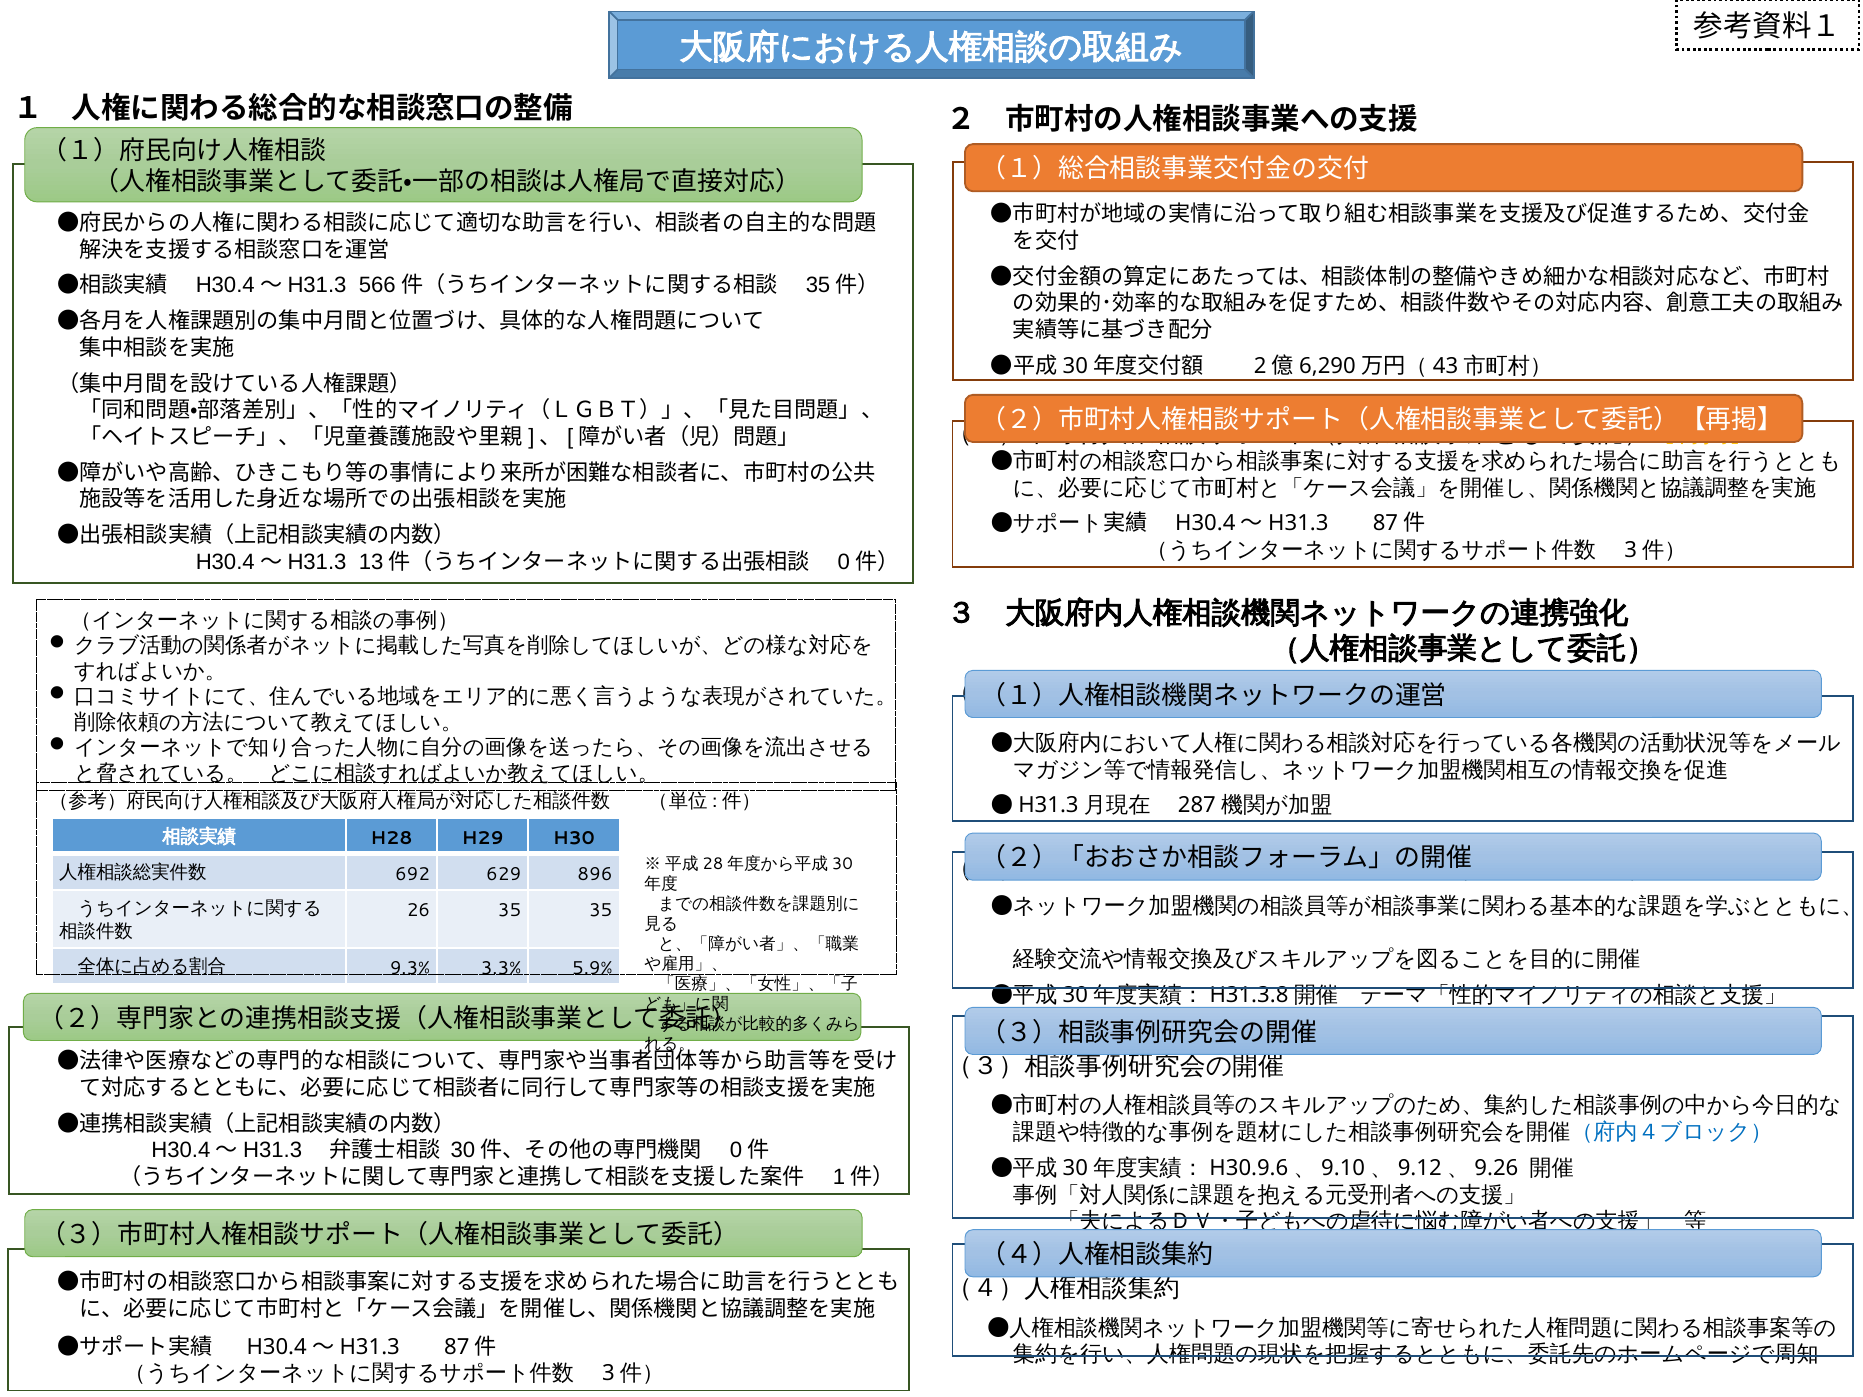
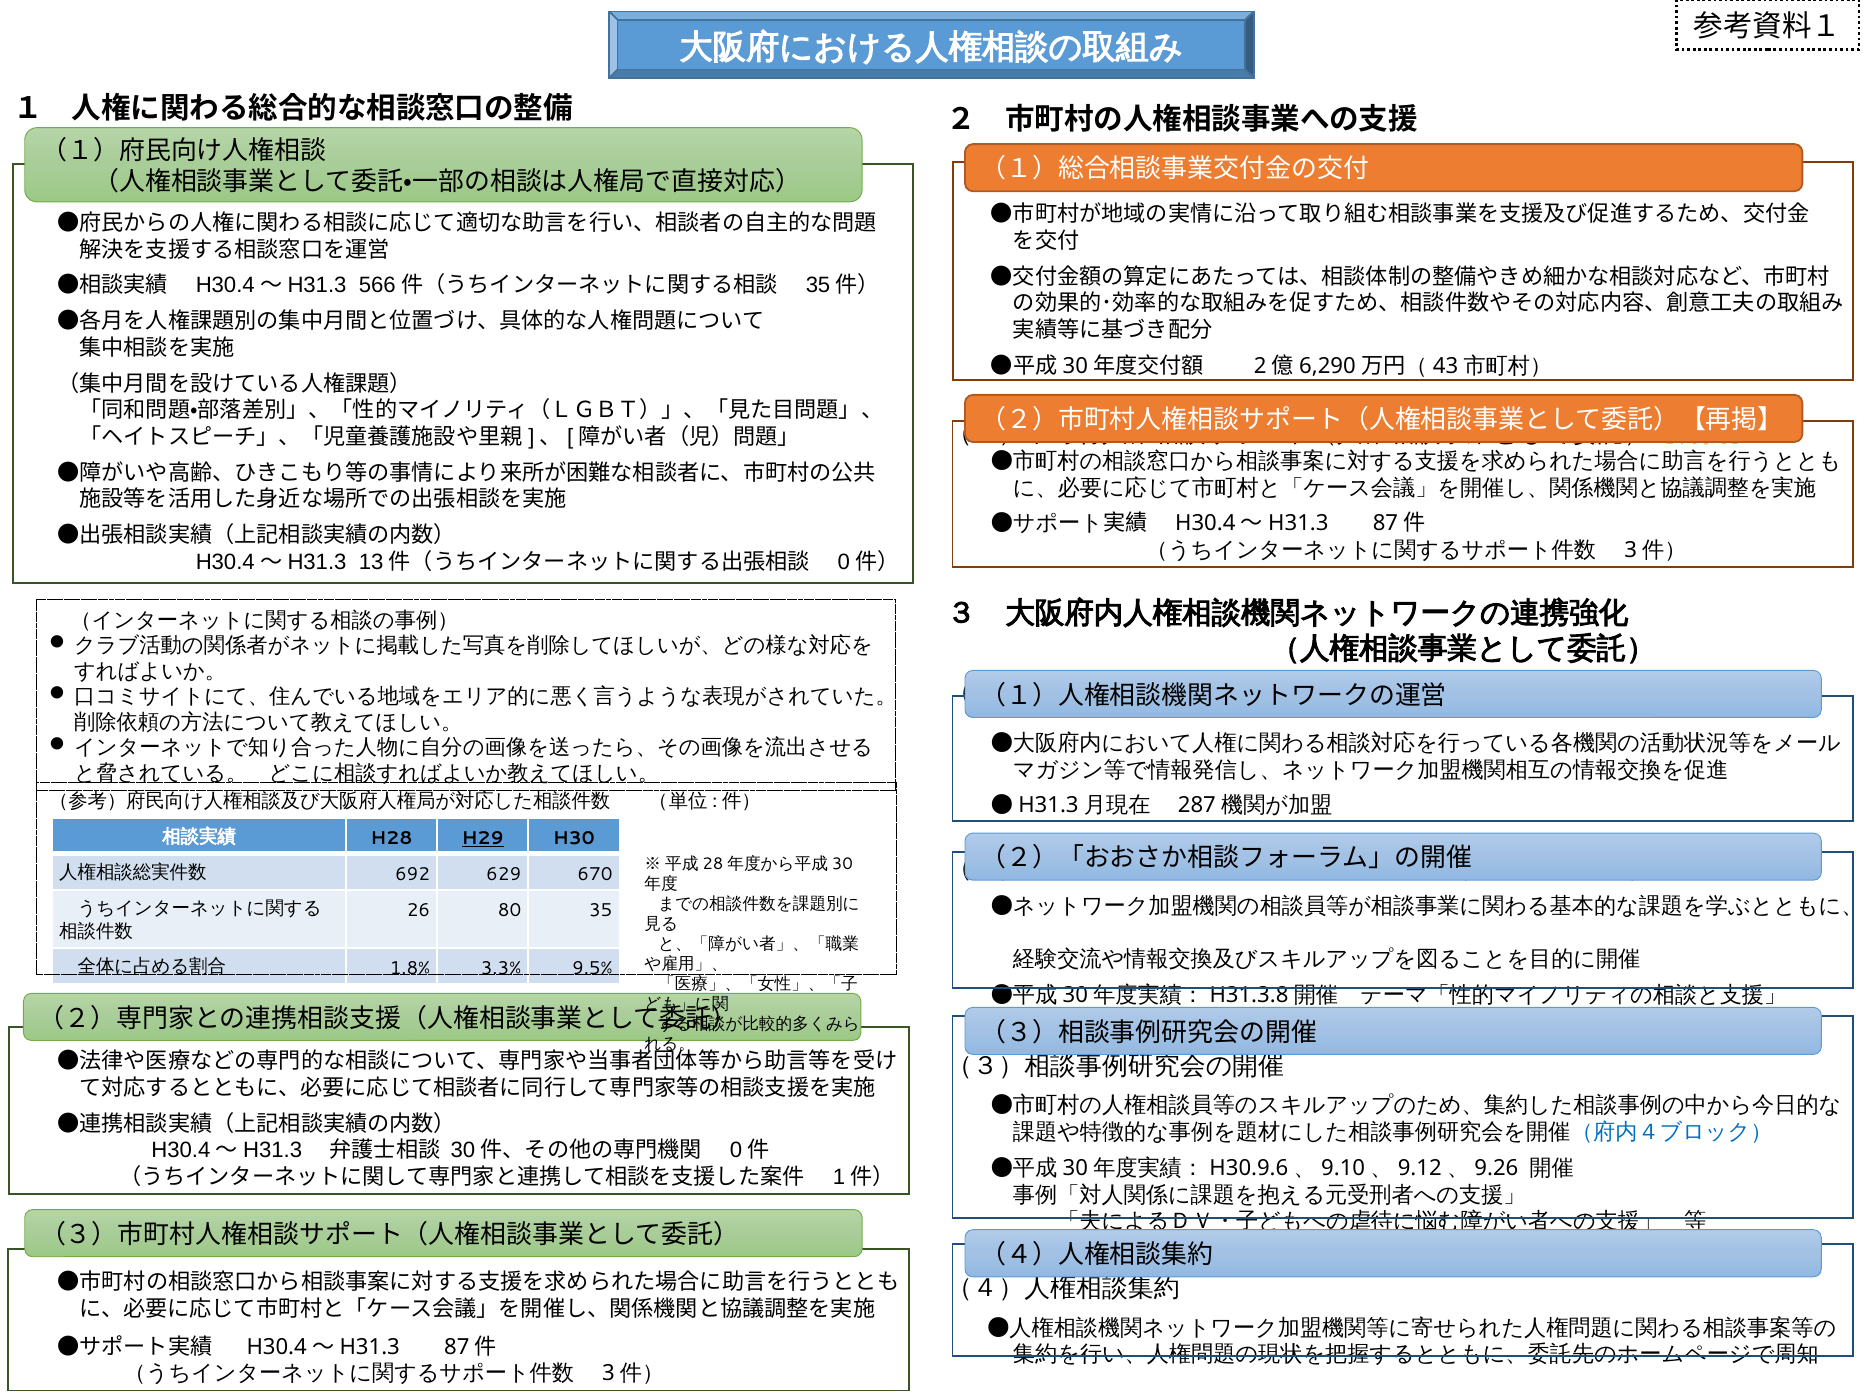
H29 underline: none -> present
896: 896 -> 670
26 35: 35 -> 80
9.3%: 9.3% -> 1.8%
5.9%: 5.9% -> 9.5%
